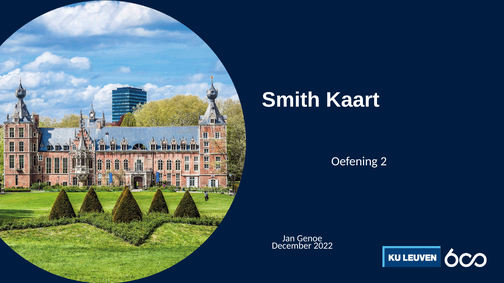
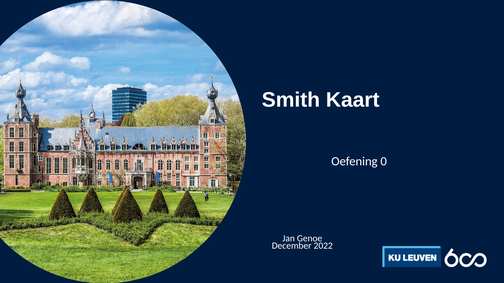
2: 2 -> 0
